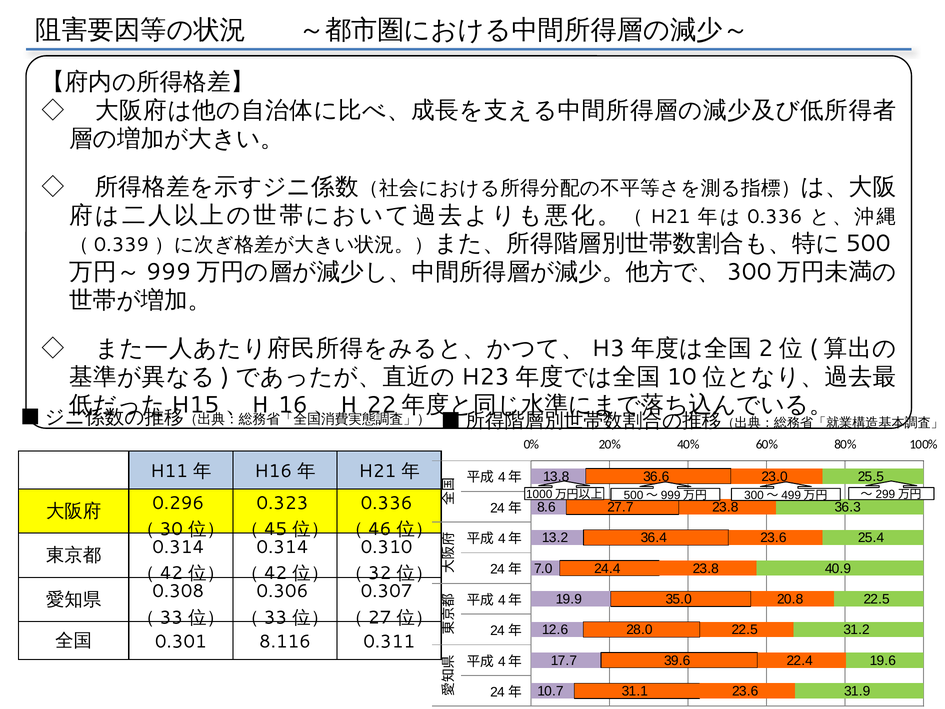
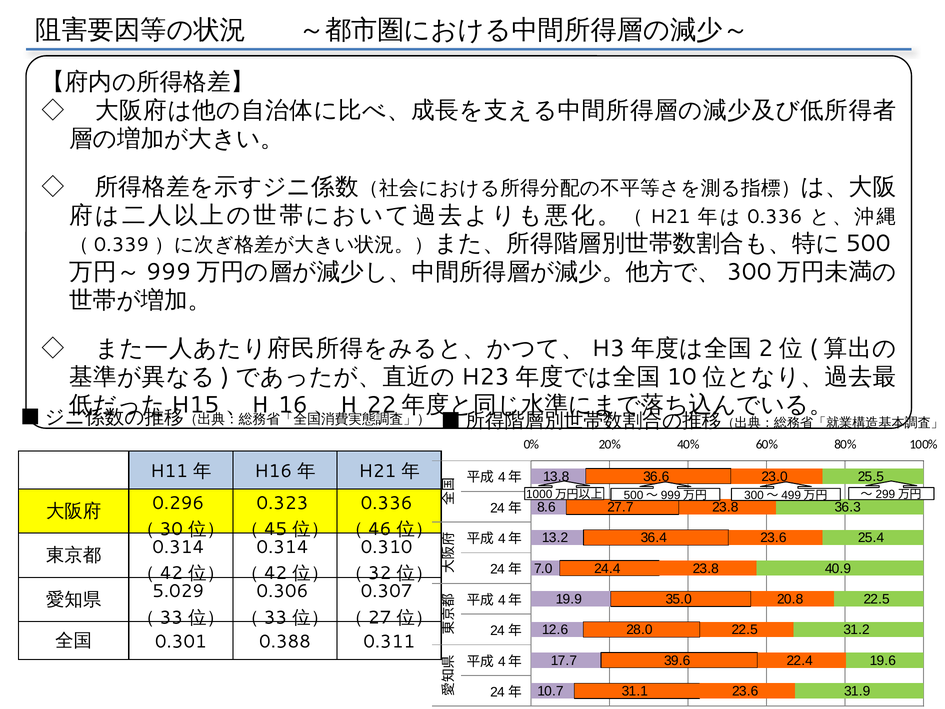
0.308: 0.308 -> 5.029
8.116: 8.116 -> 0.388
